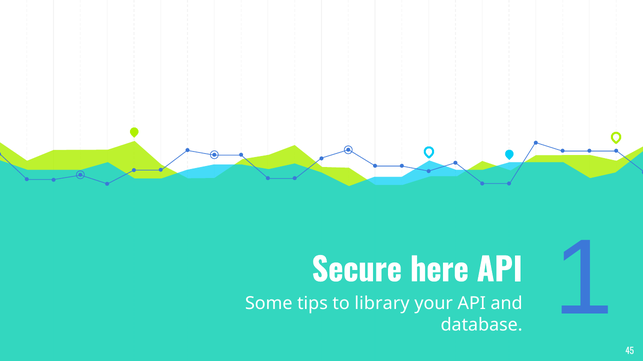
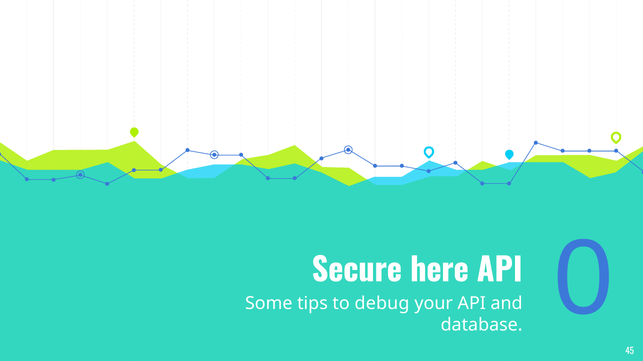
library: library -> debug
1: 1 -> 0
